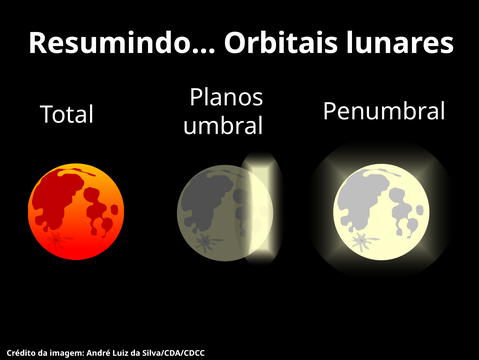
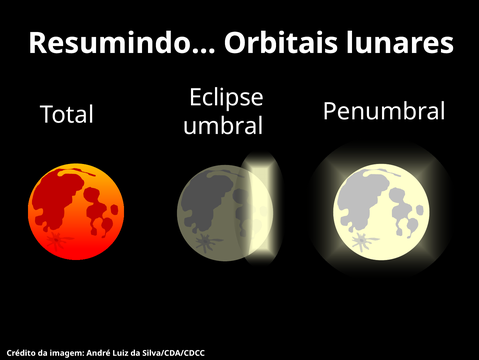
Planos: Planos -> Eclipse
